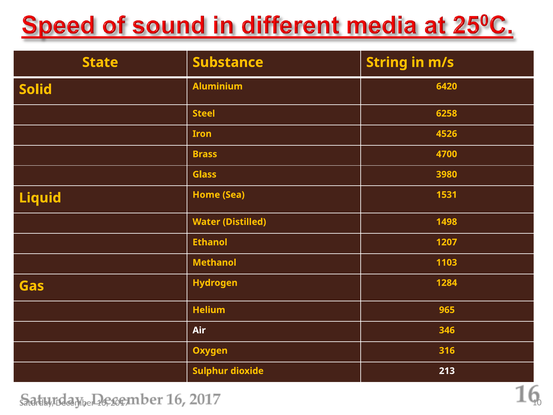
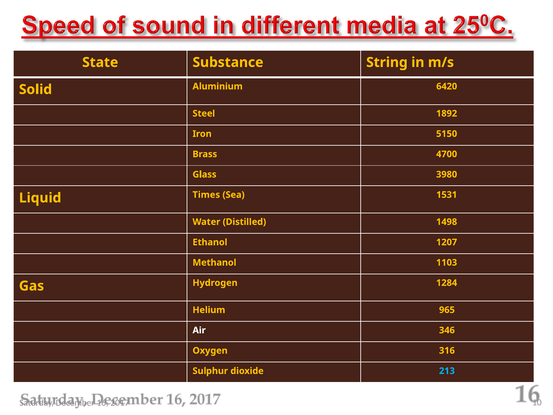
6258: 6258 -> 1892
4526: 4526 -> 5150
Home: Home -> Times
213 colour: white -> light blue
